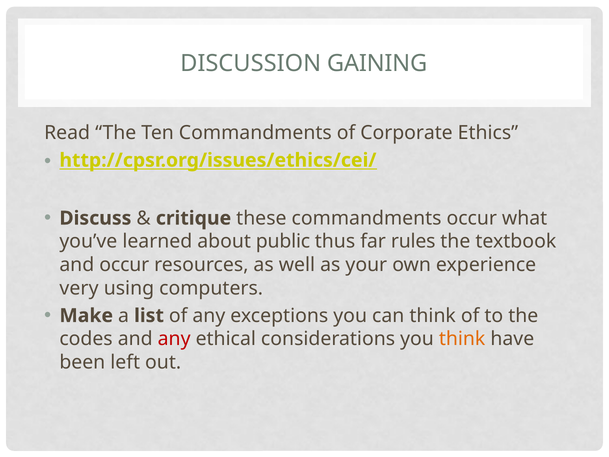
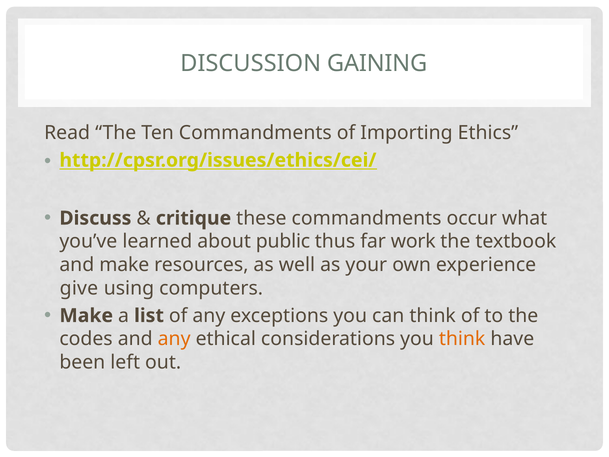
Corporate: Corporate -> Importing
rules: rules -> work
and occur: occur -> make
very: very -> give
any at (174, 339) colour: red -> orange
